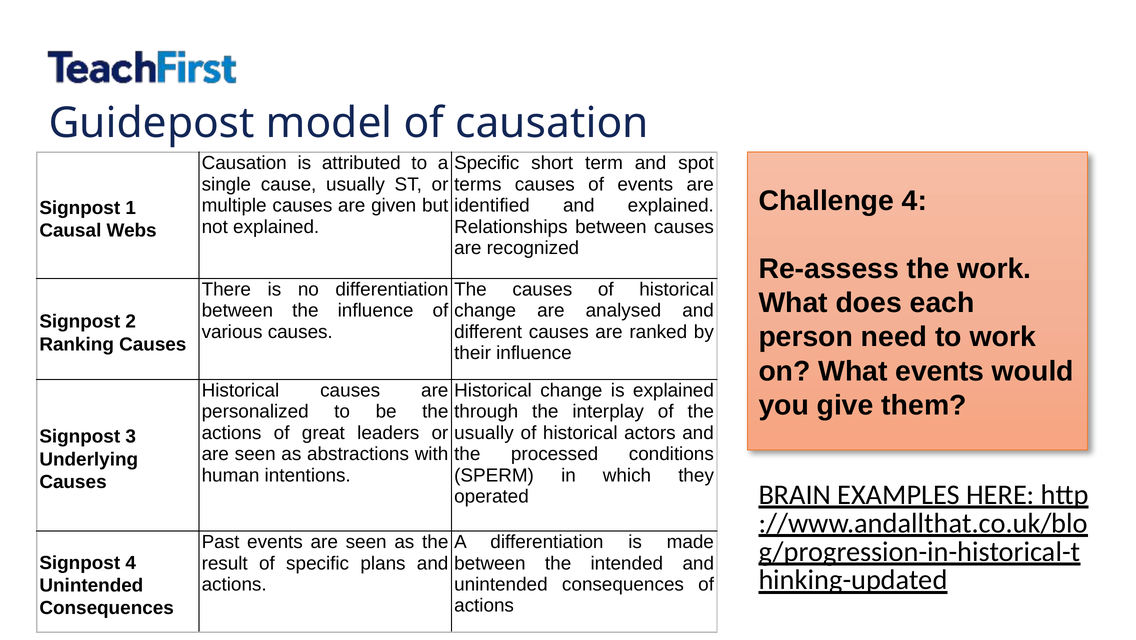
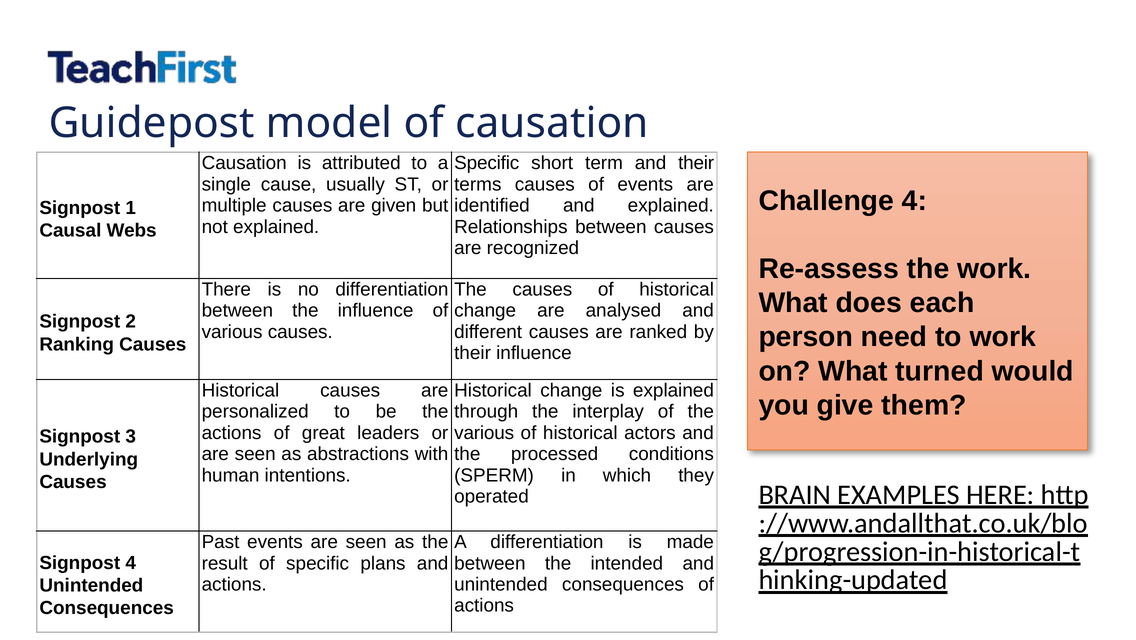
and spot: spot -> their
What events: events -> turned
usually at (484, 433): usually -> various
